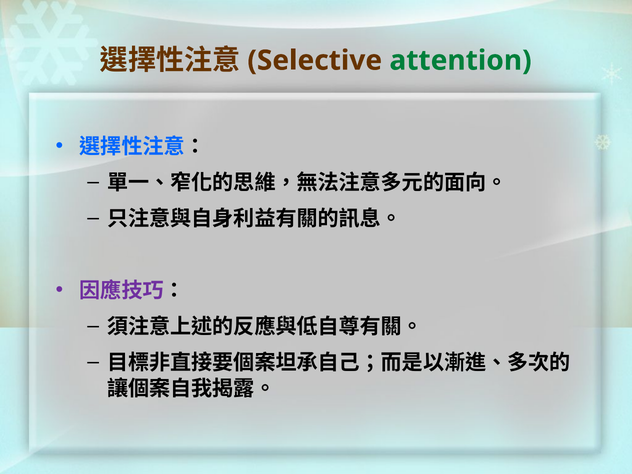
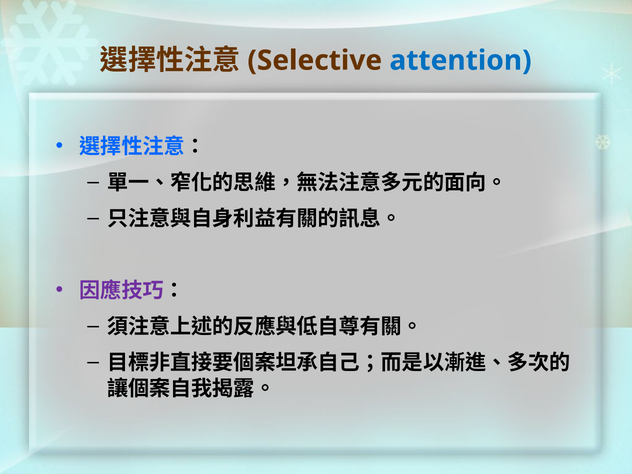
attention colour: green -> blue
